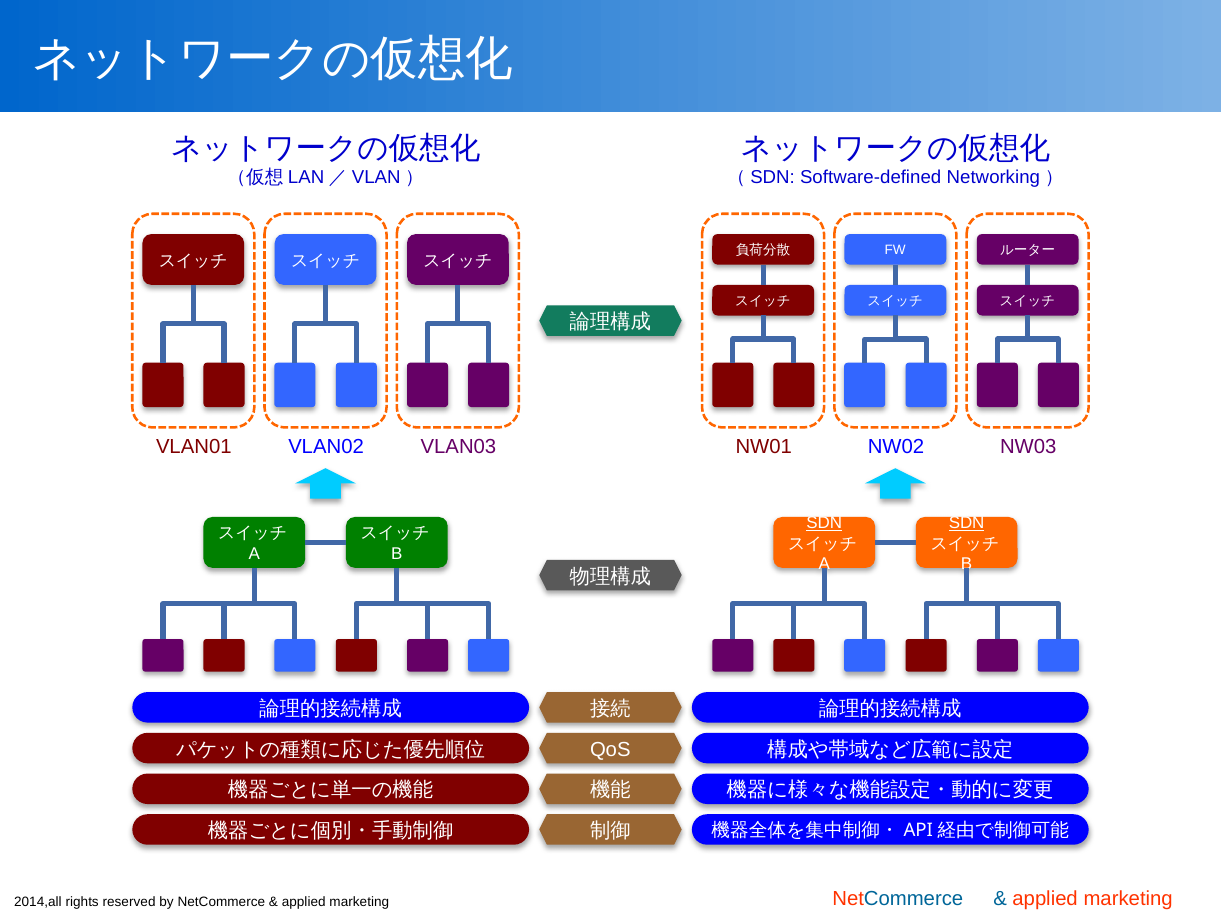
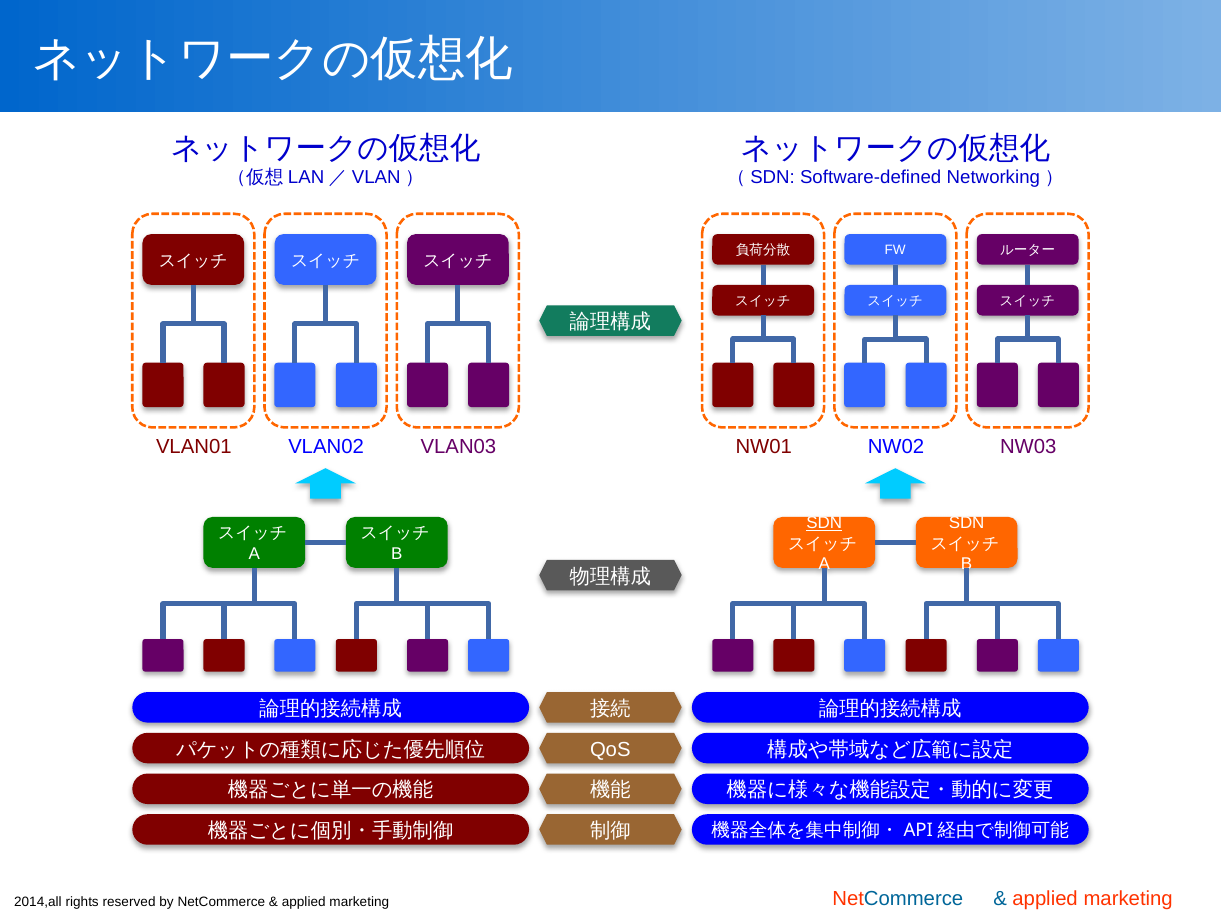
SDN at (967, 523) underline: present -> none
